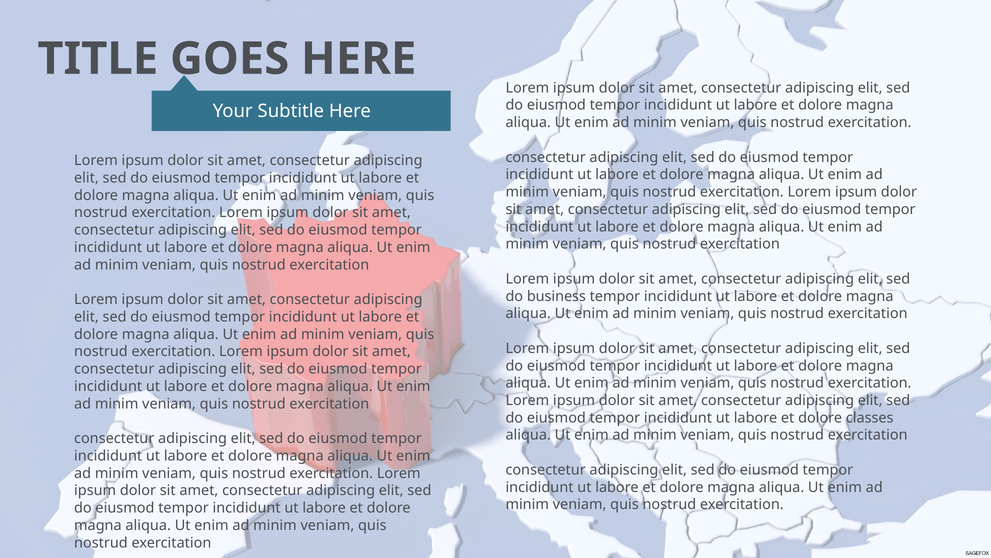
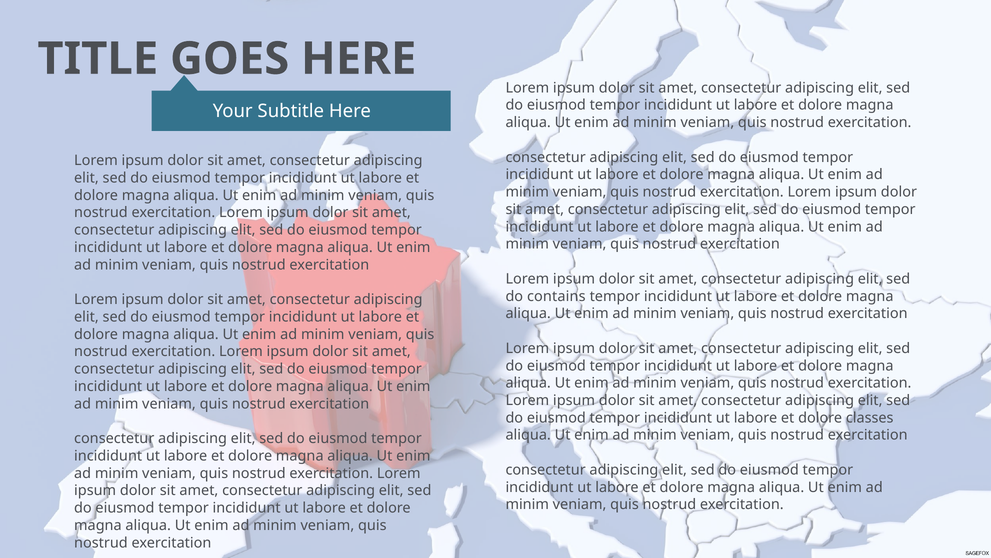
business: business -> contains
